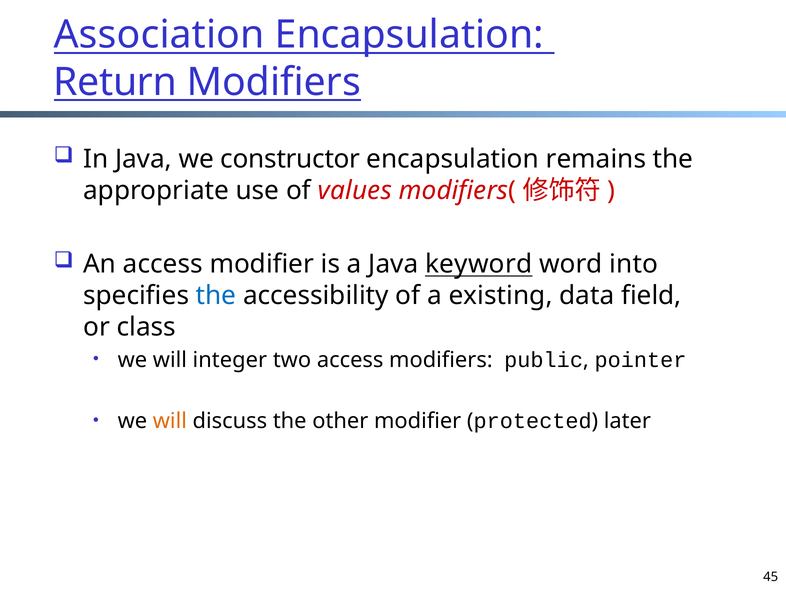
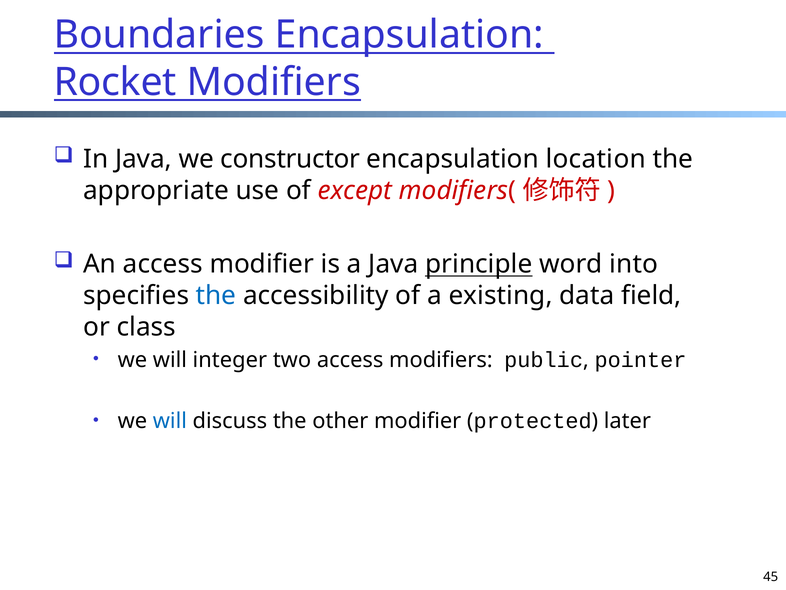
Association: Association -> Boundaries
Return: Return -> Rocket
remains: remains -> location
values: values -> except
keyword: keyword -> principle
will at (170, 421) colour: orange -> blue
